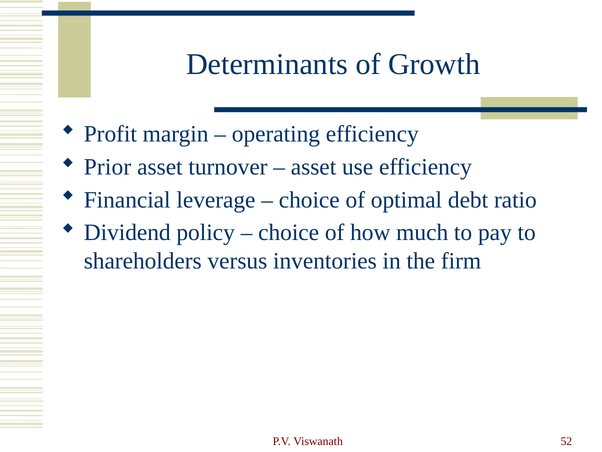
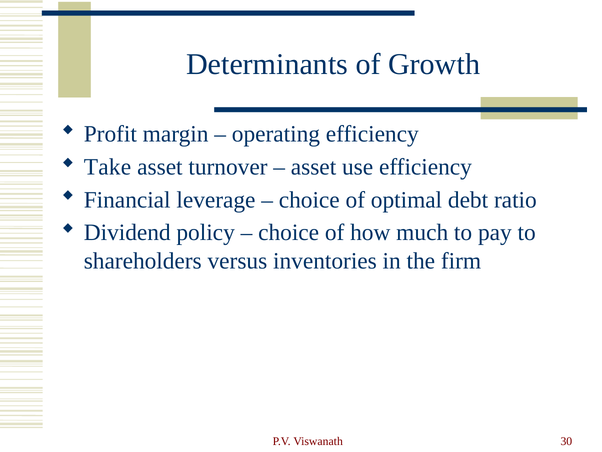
Prior: Prior -> Take
52: 52 -> 30
